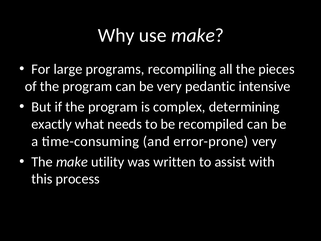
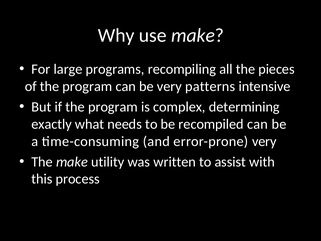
pedantic: pedantic -> patterns
